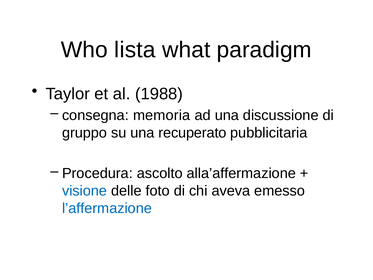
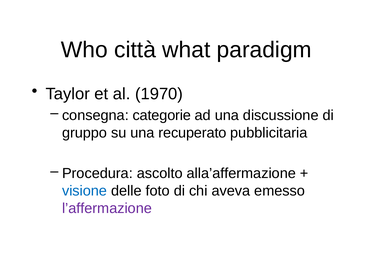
lista: lista -> città
1988: 1988 -> 1970
memoria: memoria -> categorie
l’affermazione colour: blue -> purple
